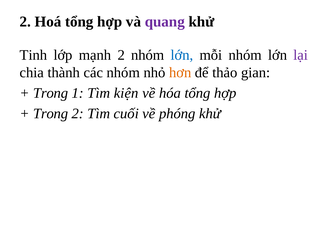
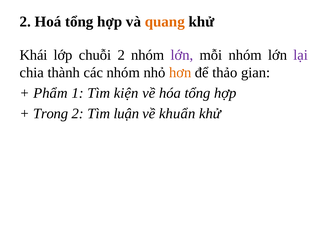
quang colour: purple -> orange
Tinh: Tinh -> Khái
mạnh: mạnh -> chuỗi
lớn at (182, 55) colour: blue -> purple
Trong at (51, 93): Trong -> Phẩm
cuối: cuối -> luận
phóng: phóng -> khuẩn
